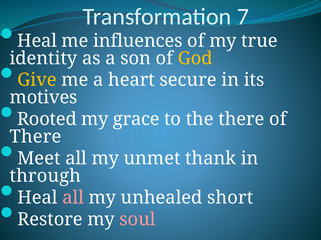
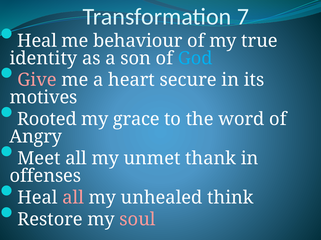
influences: influences -> behaviour
God colour: yellow -> light blue
Give colour: yellow -> pink
the there: there -> word
There at (36, 137): There -> Angry
through: through -> offenses
short: short -> think
